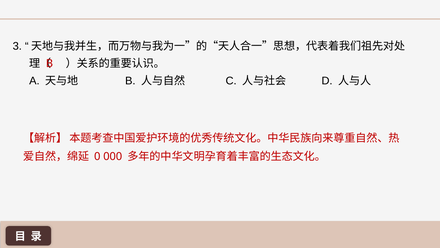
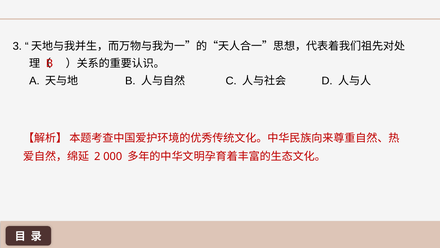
0: 0 -> 2
